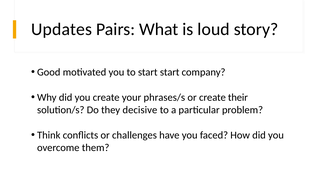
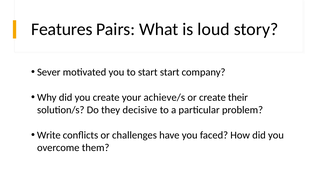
Updates: Updates -> Features
Good: Good -> Sever
phrases/s: phrases/s -> achieve/s
Think: Think -> Write
